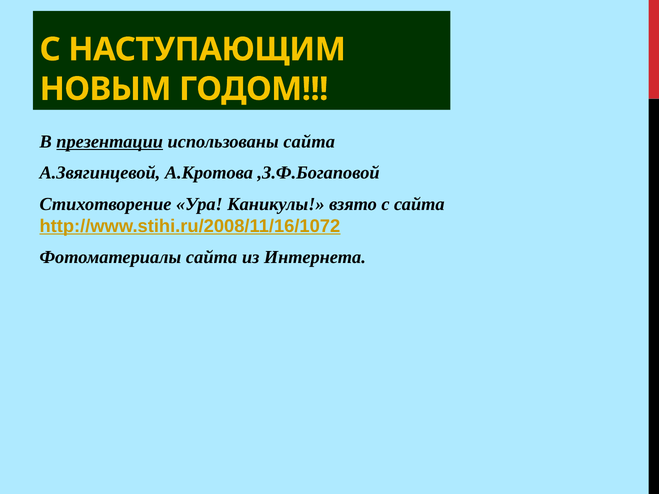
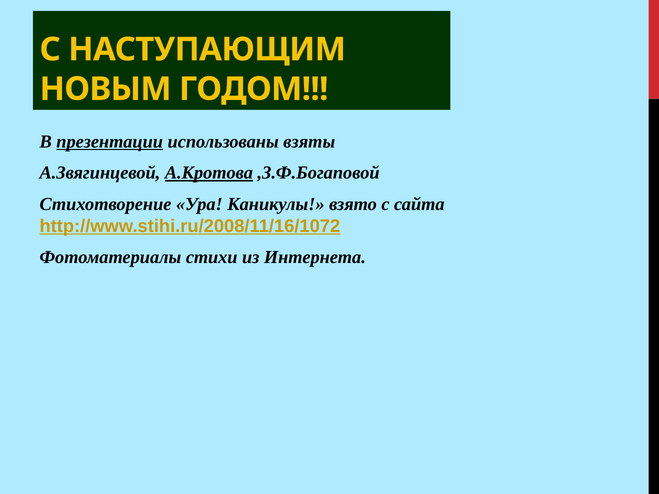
использованы сайта: сайта -> взяты
А.Кротова underline: none -> present
Фотоматериалы сайта: сайта -> стихи
